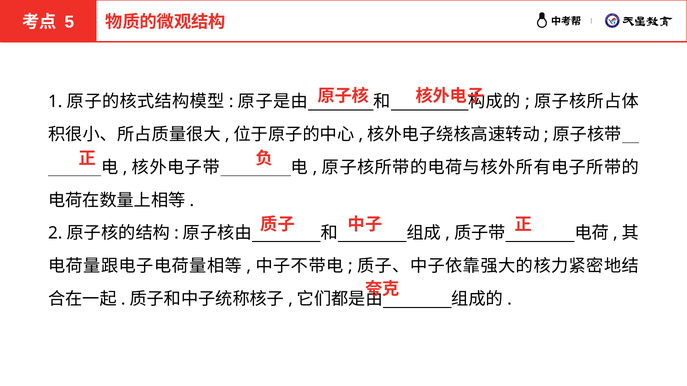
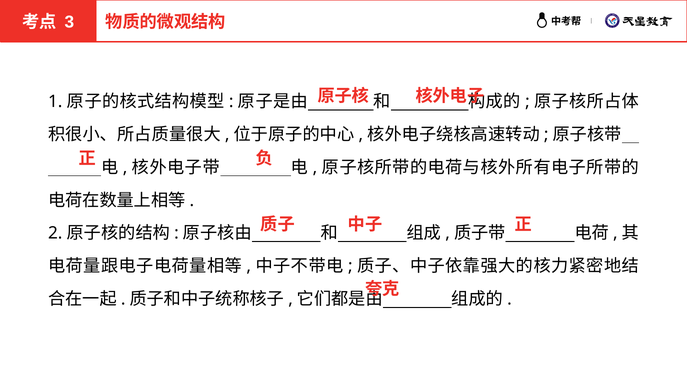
5: 5 -> 3
